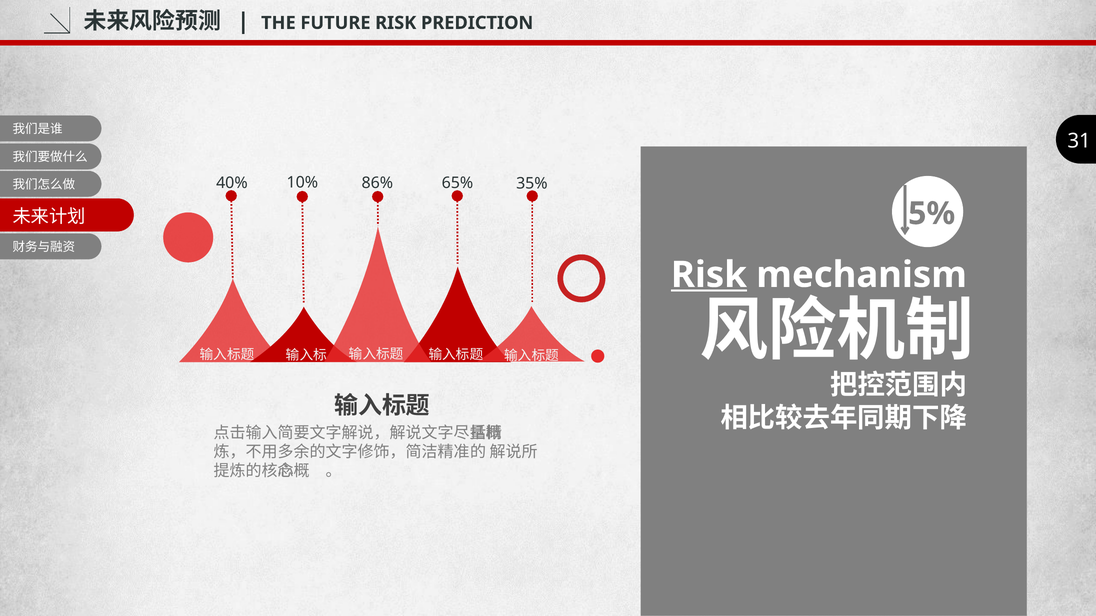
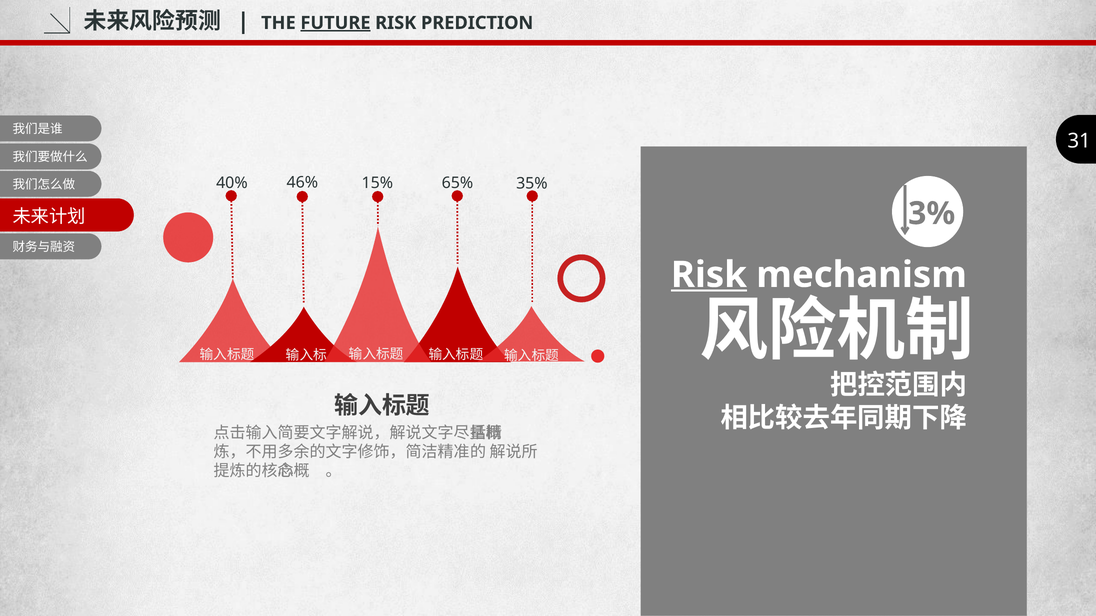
FUTURE underline: none -> present
86%: 86% -> 15%
10%: 10% -> 46%
5%: 5% -> 3%
